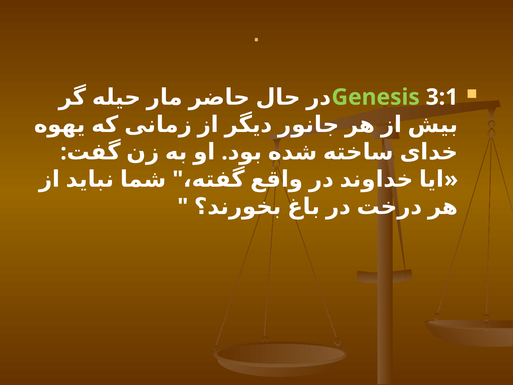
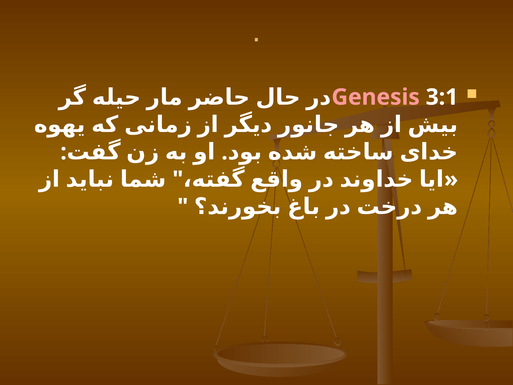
Genesis colour: light green -> pink
